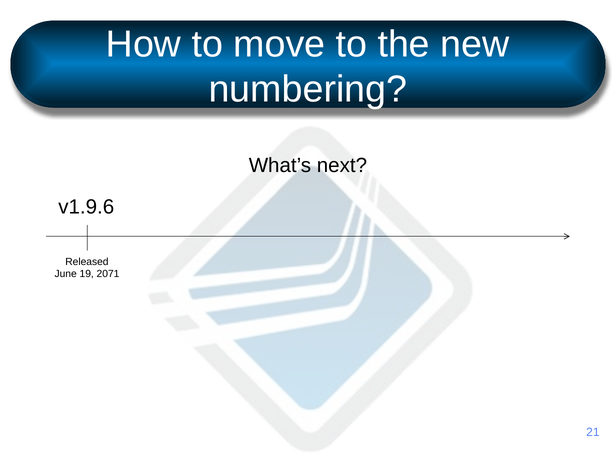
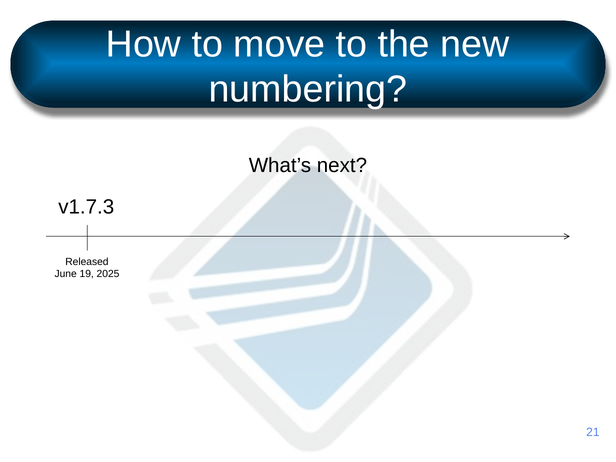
v1.9.6: v1.9.6 -> v1.7.3
2071: 2071 -> 2025
